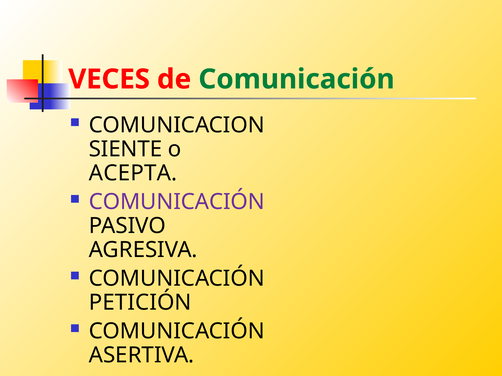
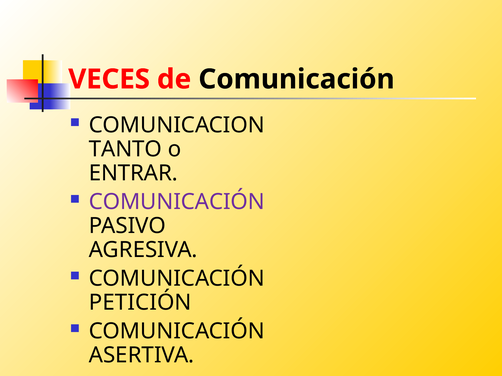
Comunicación at (297, 79) colour: green -> black
SIENTE: SIENTE -> TANTO
ACEPTA: ACEPTA -> ENTRAR
